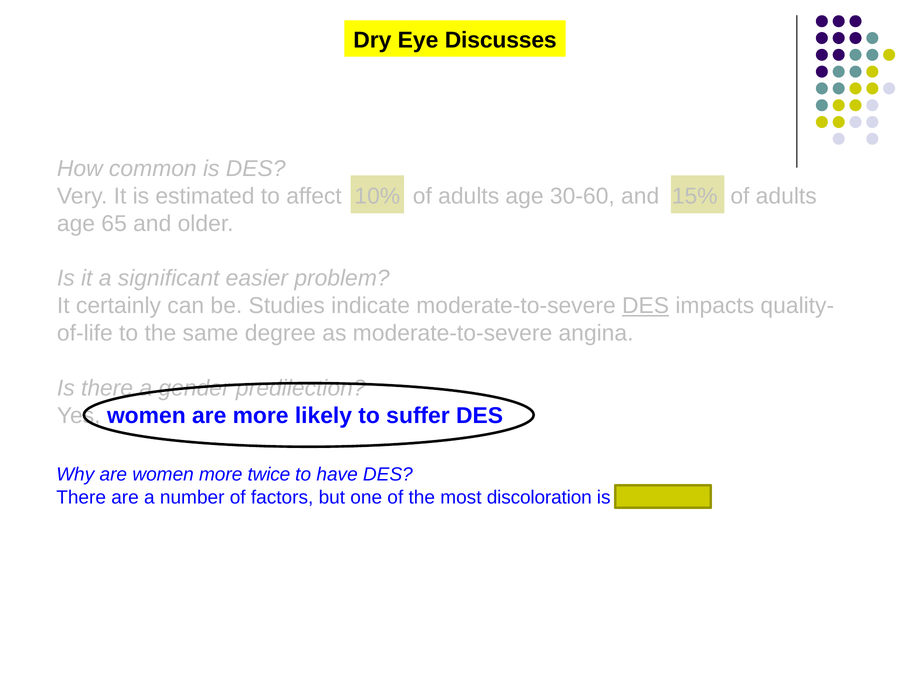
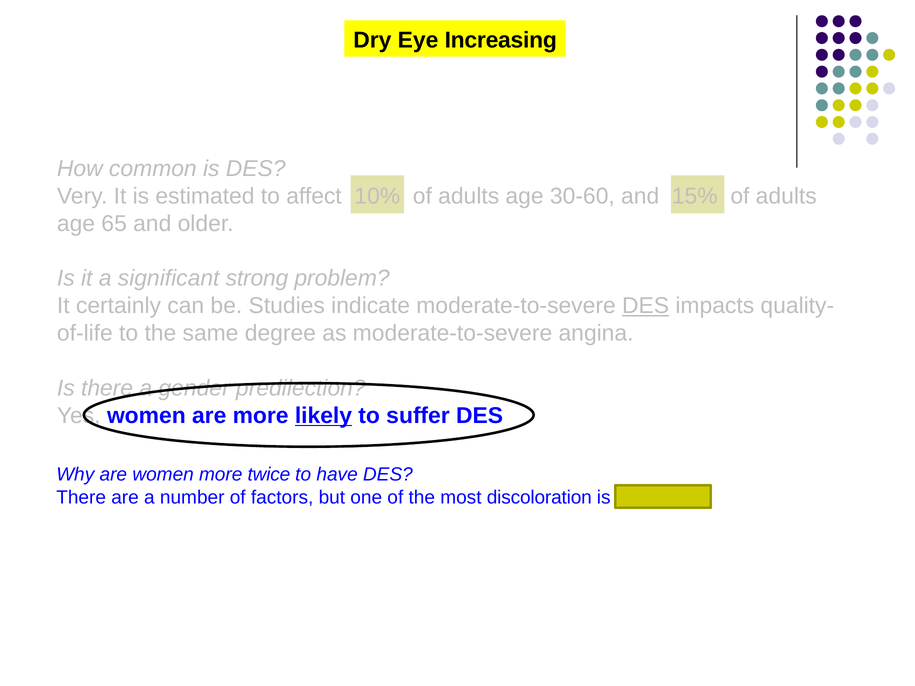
Discusses: Discusses -> Increasing
easier: easier -> strong
likely underline: none -> present
